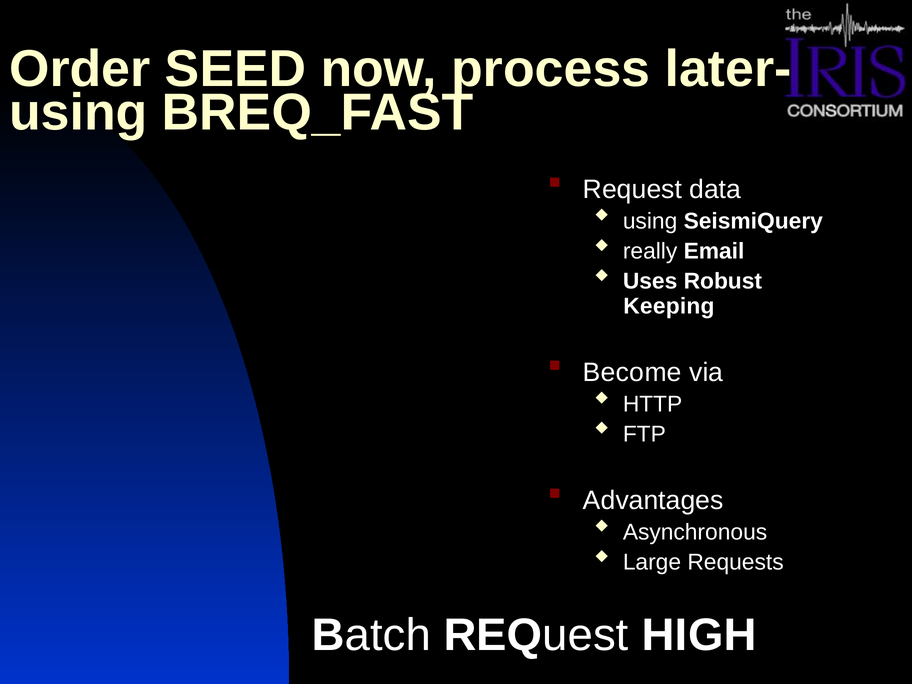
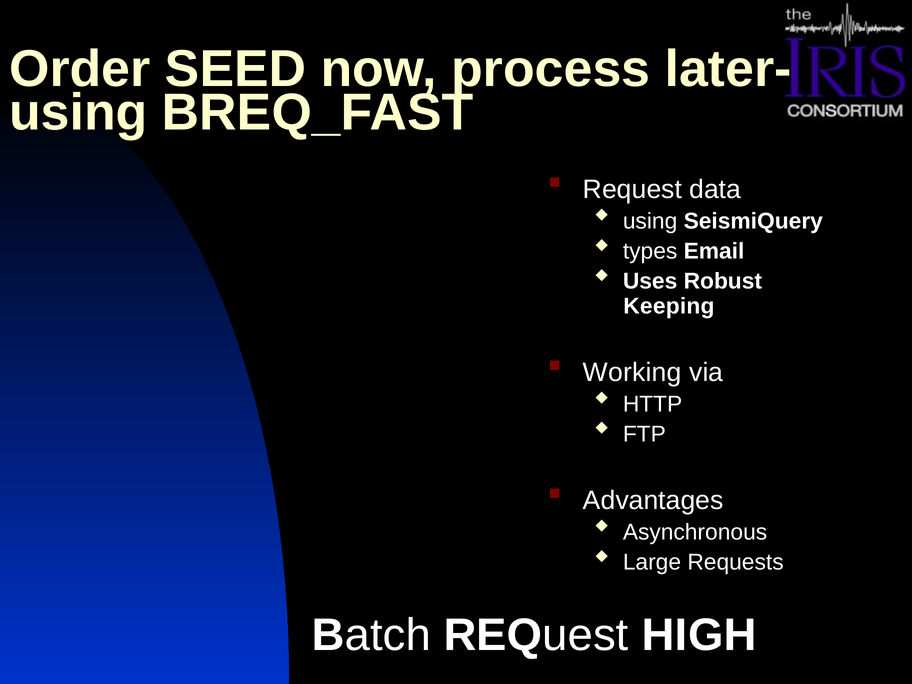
really: really -> types
Become: Become -> Working
